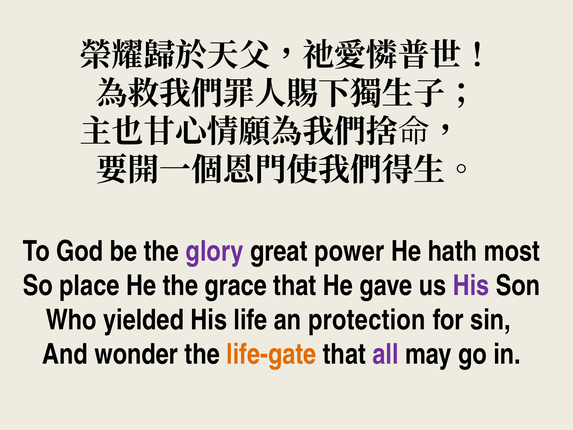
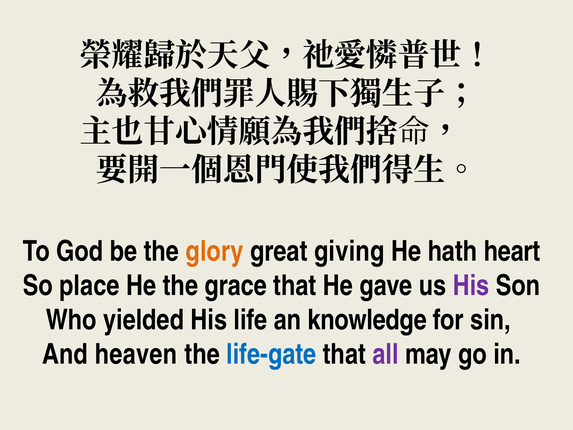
glory colour: purple -> orange
power: power -> giving
most: most -> heart
protection: protection -> knowledge
wonder: wonder -> heaven
life-gate colour: orange -> blue
